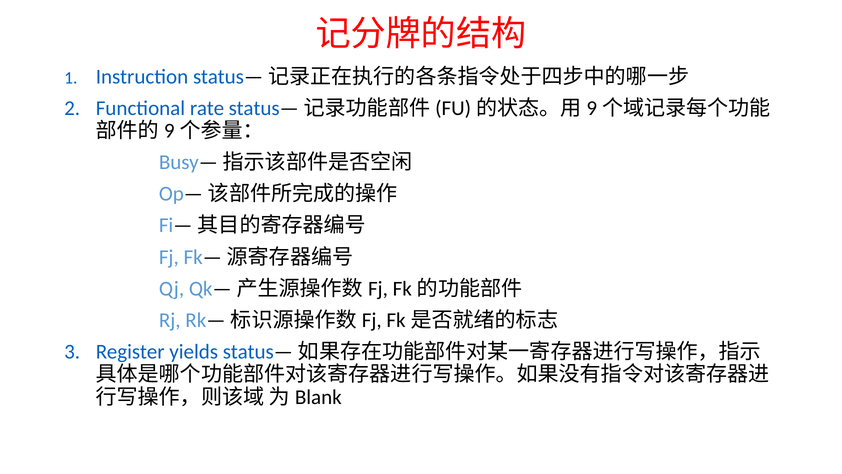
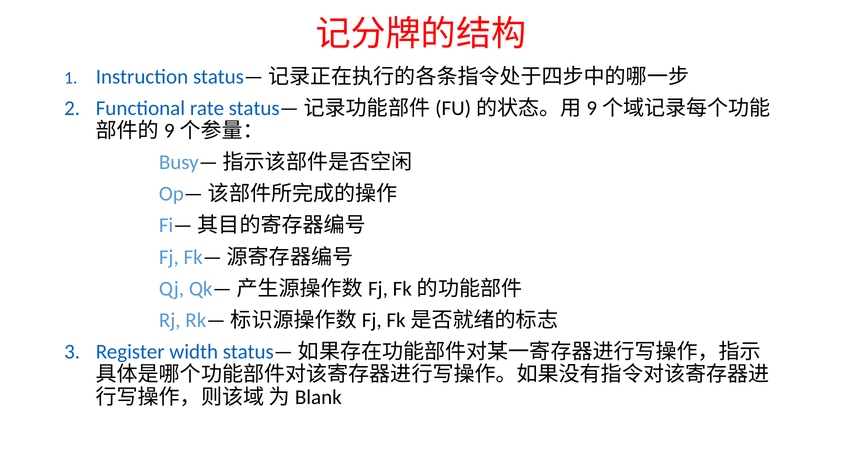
yields: yields -> width
